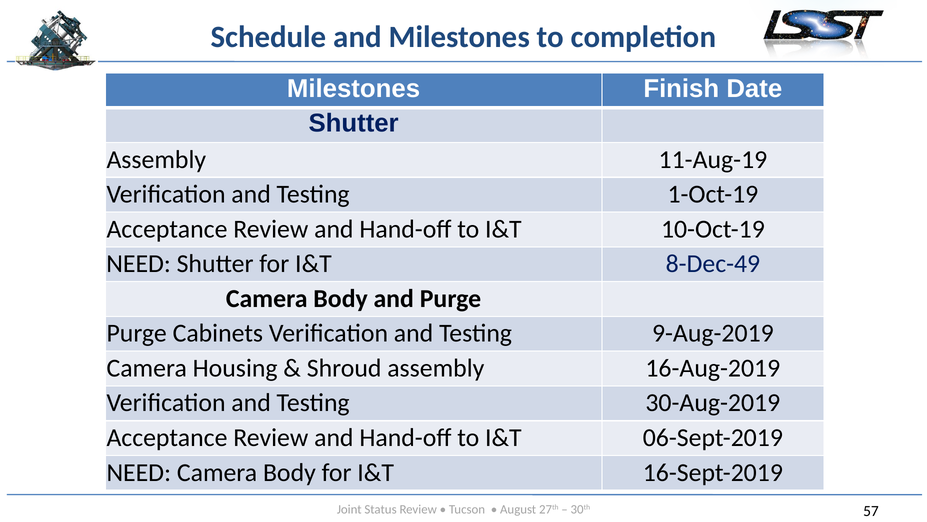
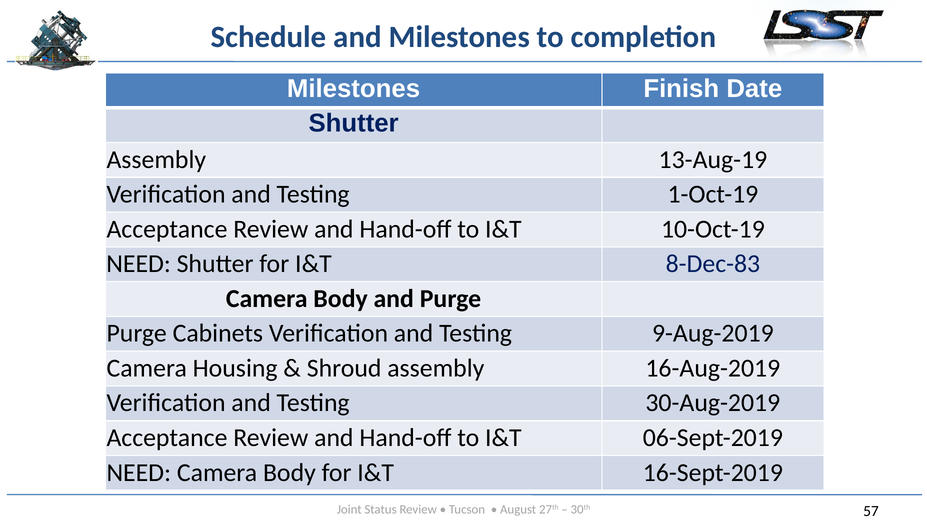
11-Aug-19: 11-Aug-19 -> 13-Aug-19
8-Dec-49: 8-Dec-49 -> 8-Dec-83
